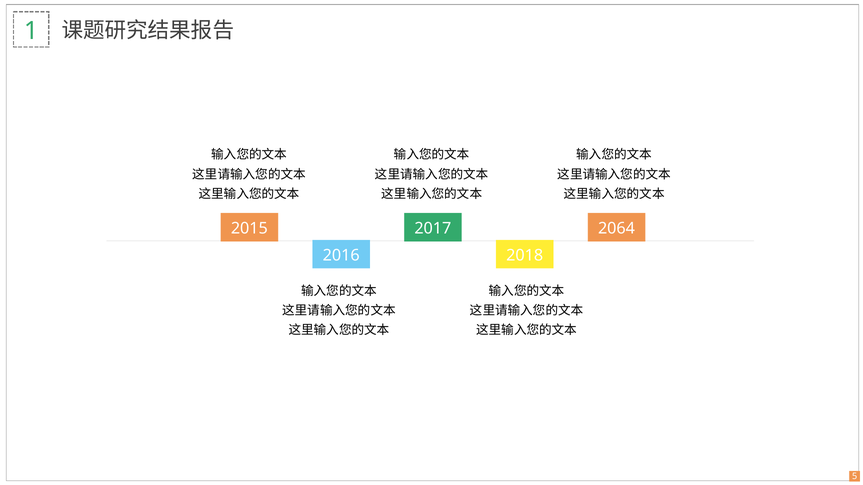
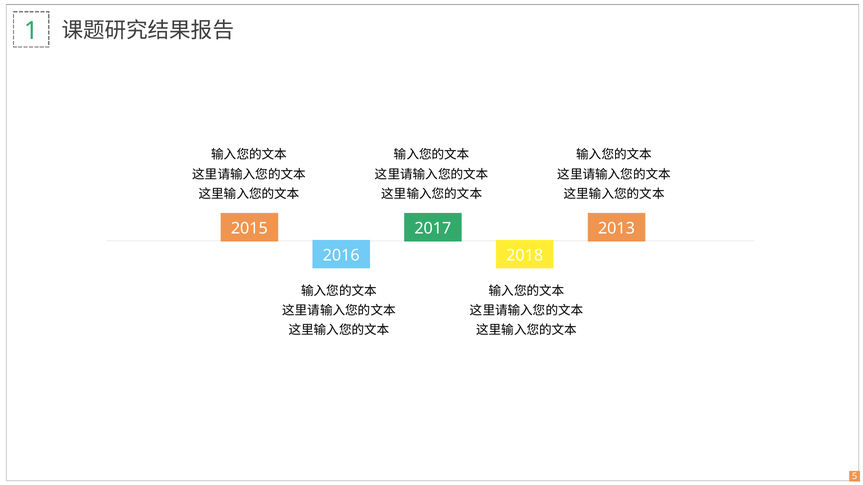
2064: 2064 -> 2013
